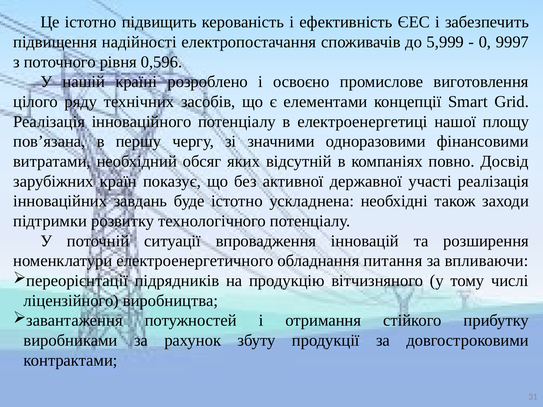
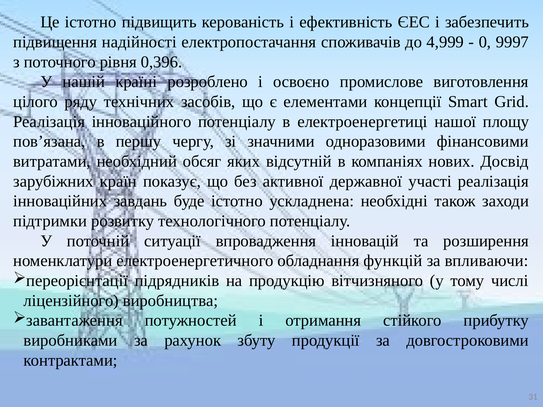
5,999: 5,999 -> 4,999
0,596: 0,596 -> 0,396
повно: повно -> нових
питання: питання -> функцій
